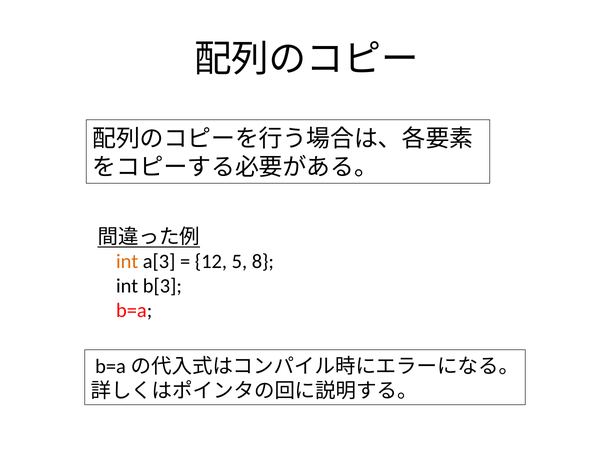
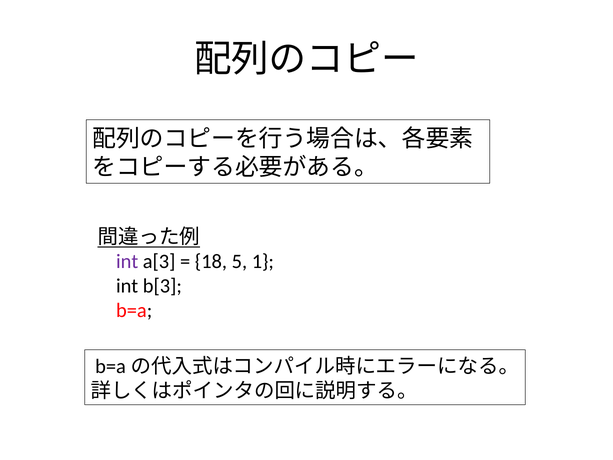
int at (127, 262) colour: orange -> purple
12: 12 -> 18
8: 8 -> 1
